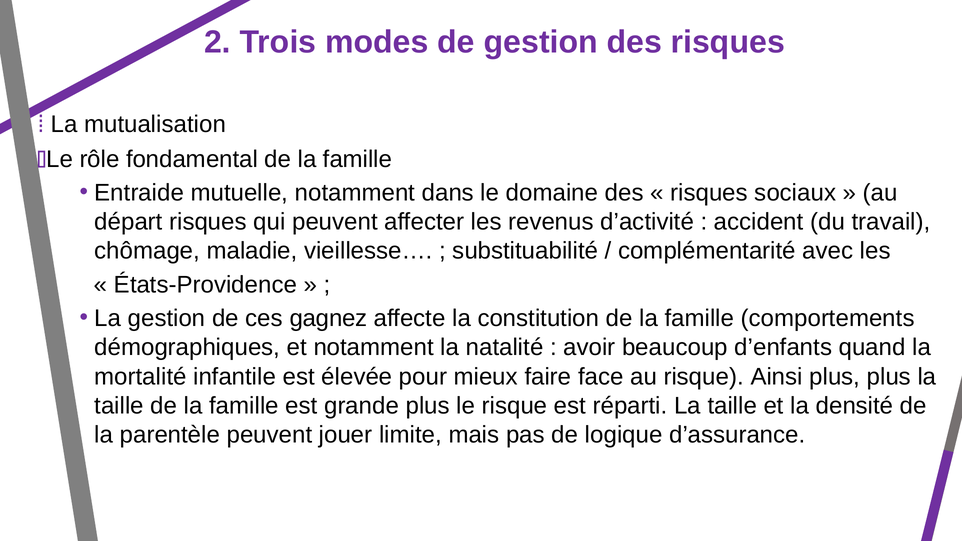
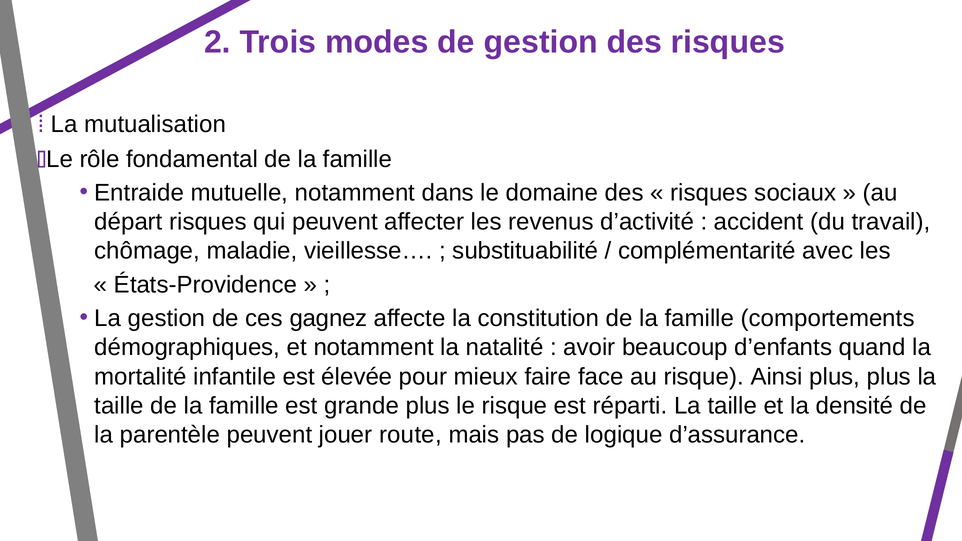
limite: limite -> route
